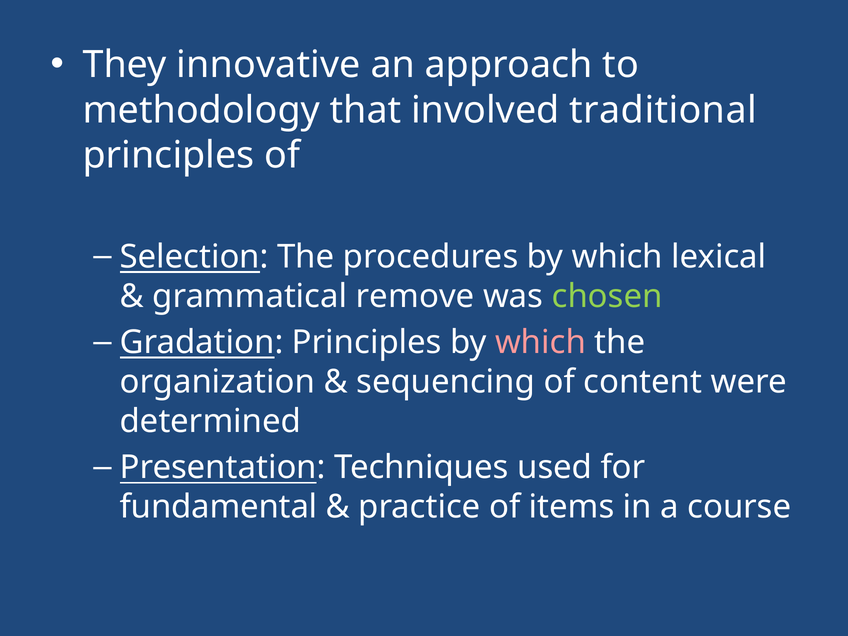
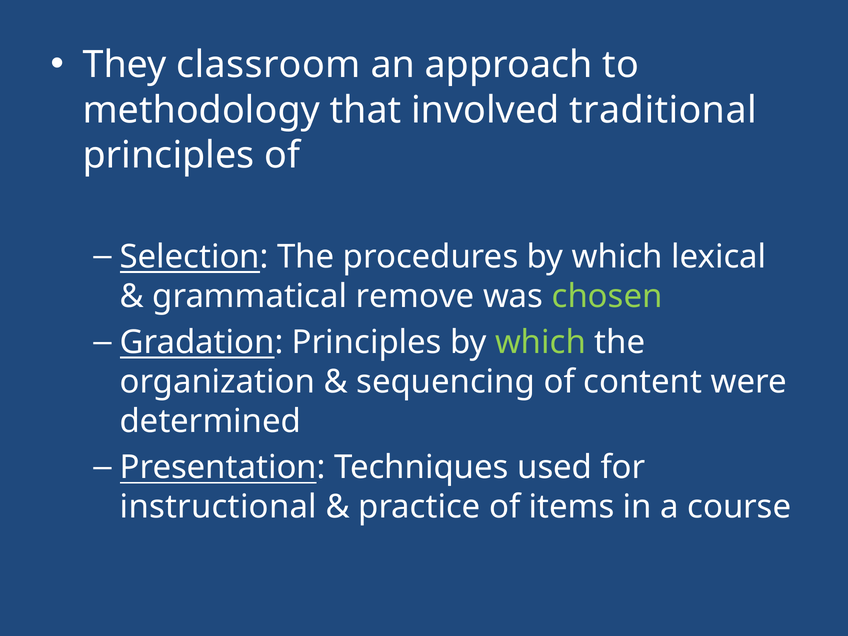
innovative: innovative -> classroom
which at (540, 342) colour: pink -> light green
fundamental: fundamental -> instructional
